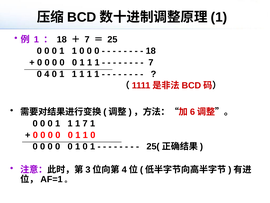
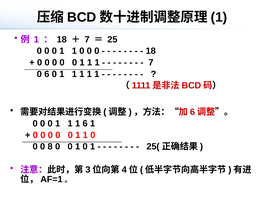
0 4: 4 -> 6
1 7: 7 -> 6
0 at (50, 146): 0 -> 8
